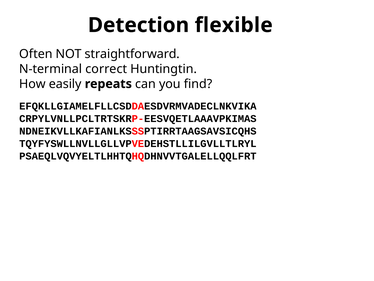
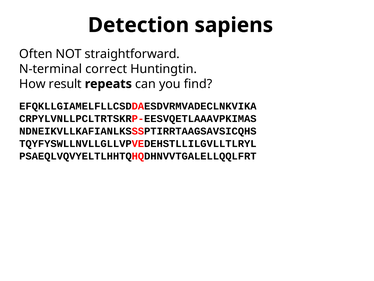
flexible: flexible -> sapiens
easily: easily -> result
